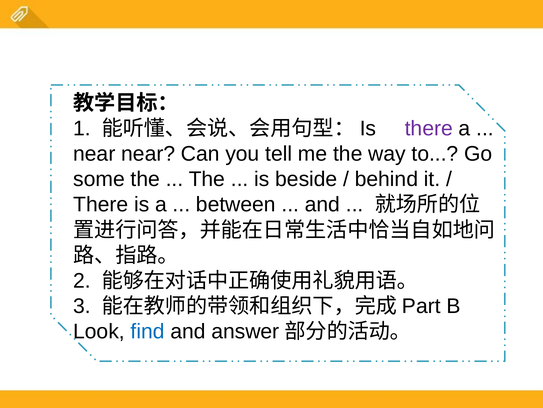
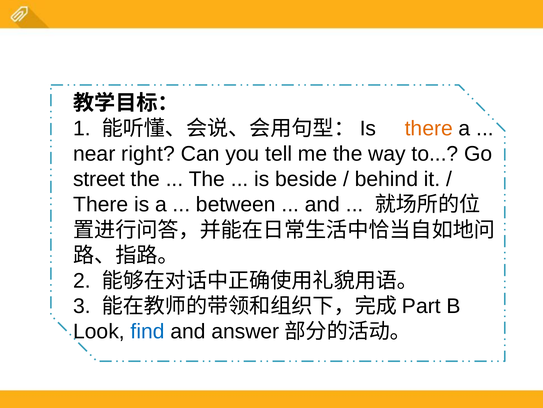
there at (429, 128) colour: purple -> orange
near near: near -> right
some: some -> street
